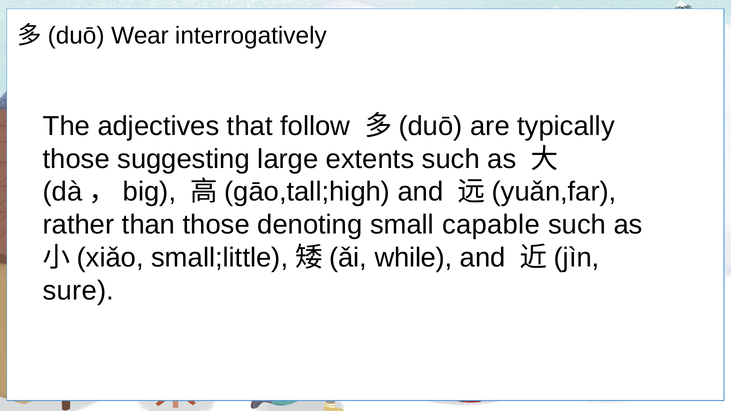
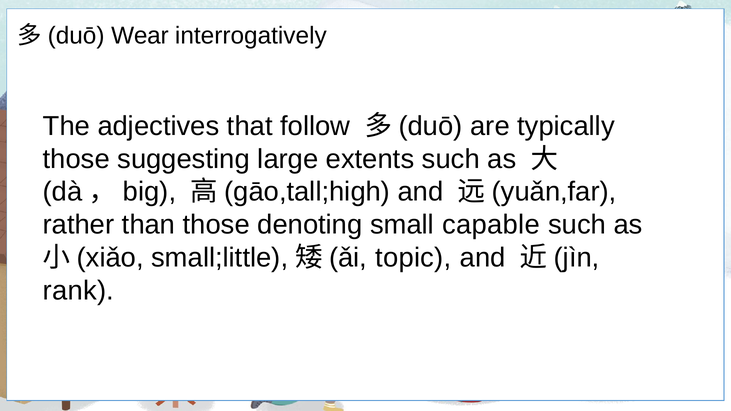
while: while -> topic
sure: sure -> rank
